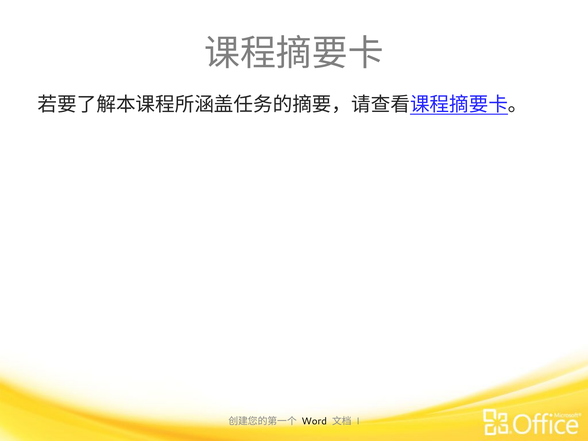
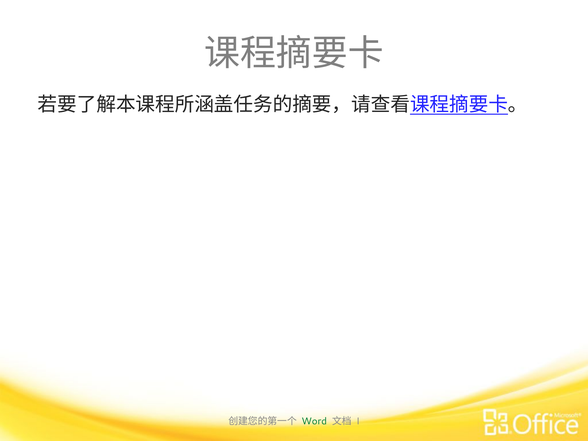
Word colour: black -> green
